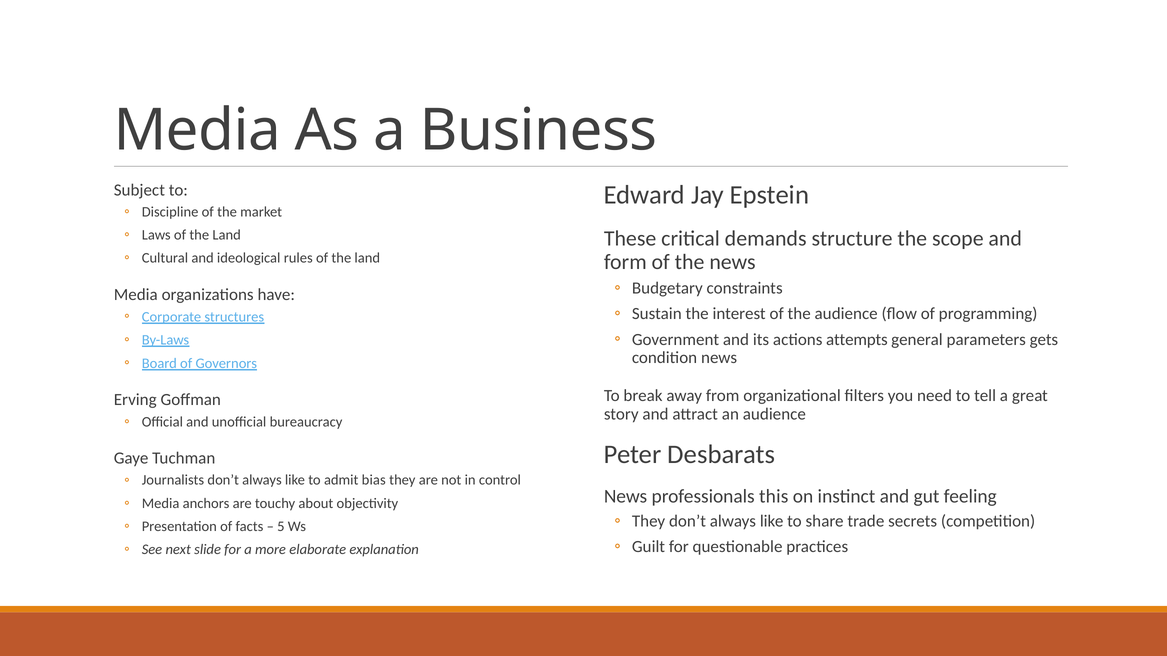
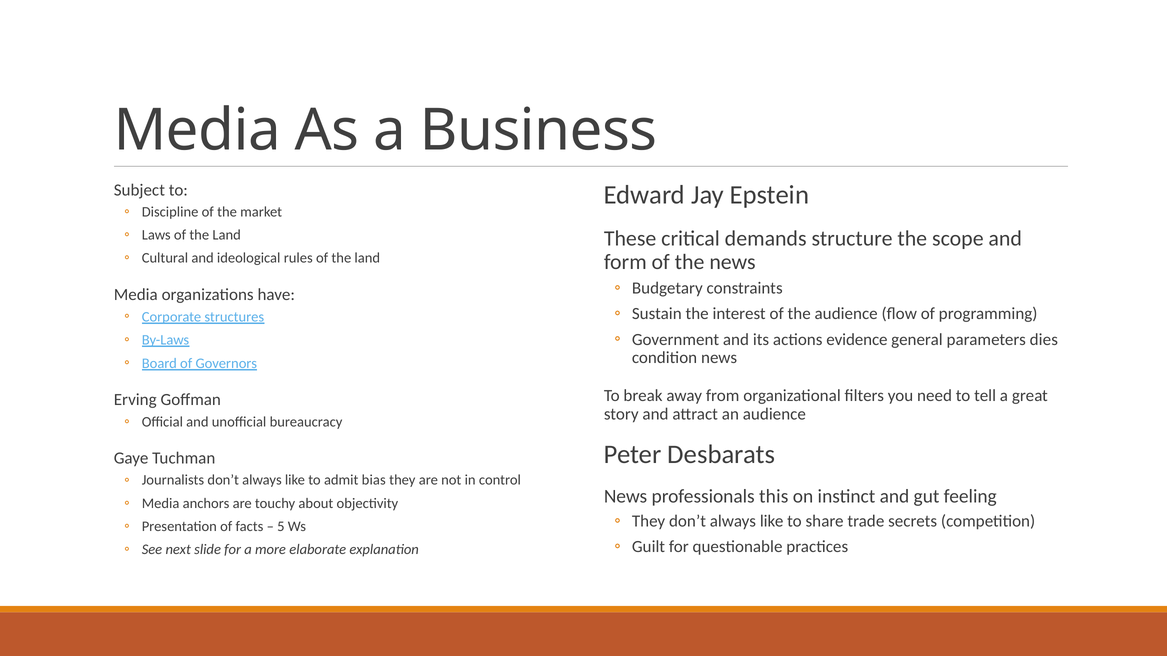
attempts: attempts -> evidence
gets: gets -> dies
